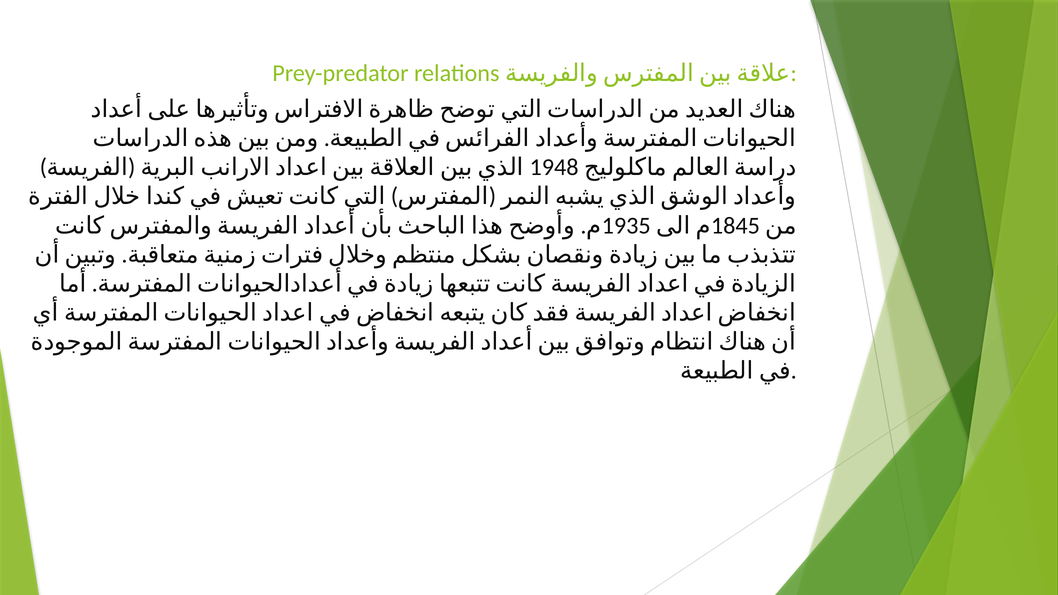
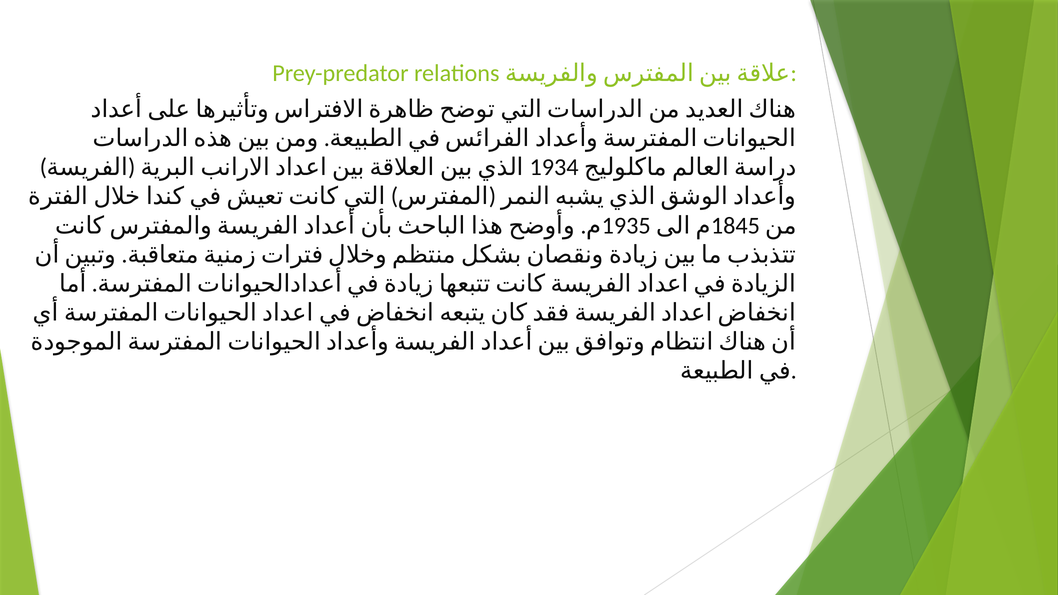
1948: 1948 -> 1934
